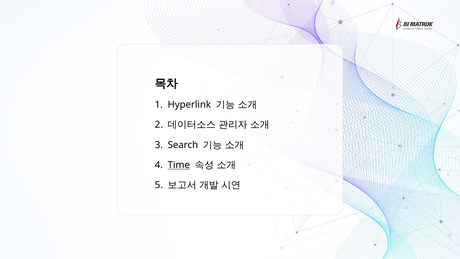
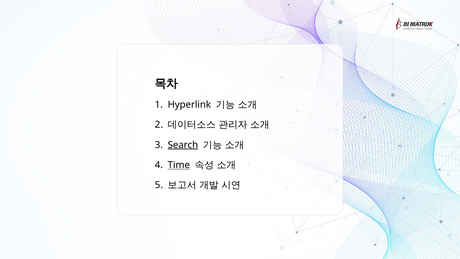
Search underline: none -> present
